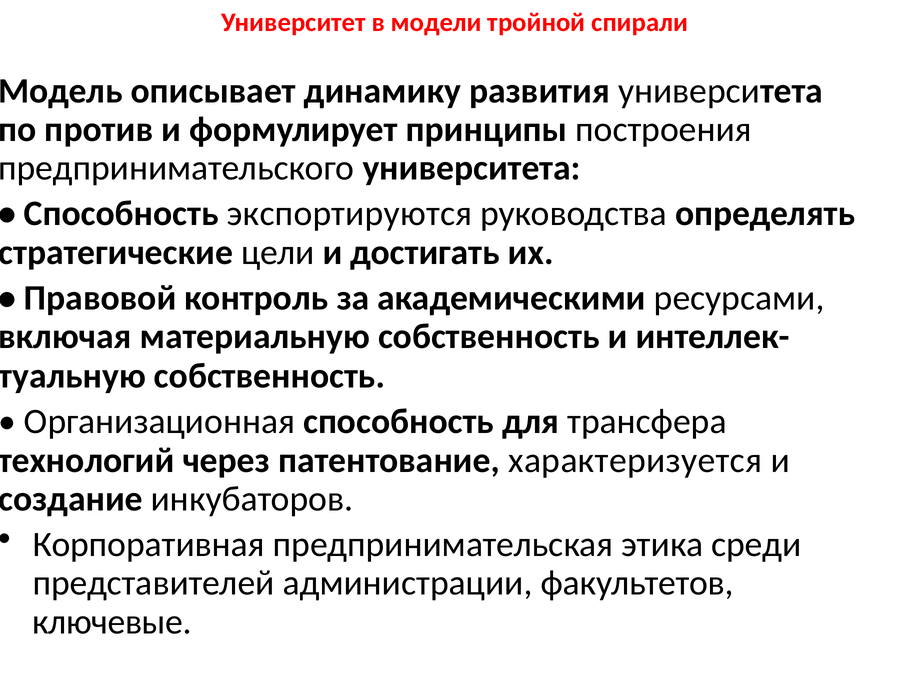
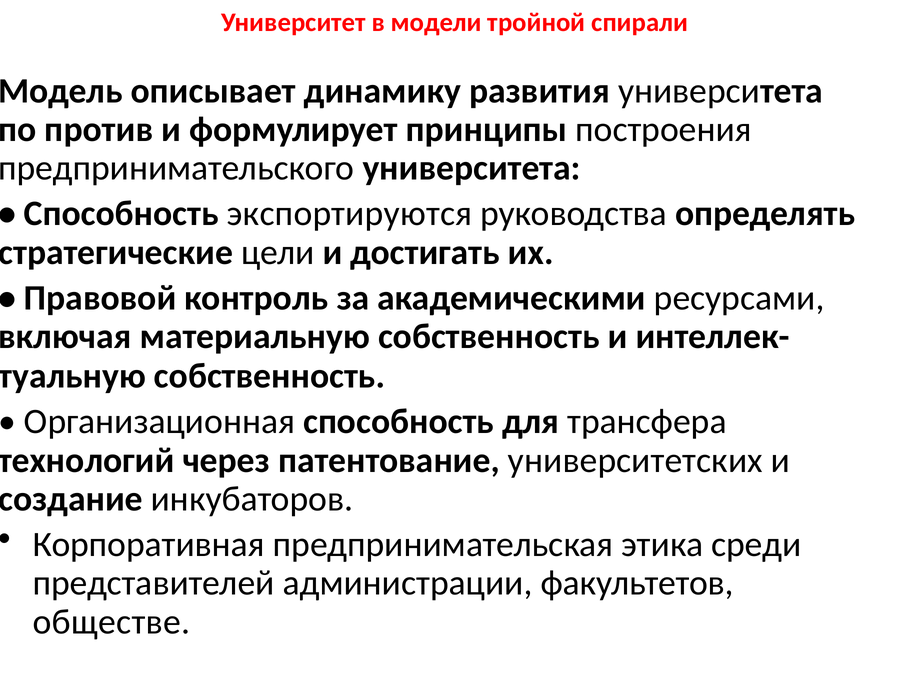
характеризуется: характеризуется -> университетских
ключевые: ключевые -> обществе
